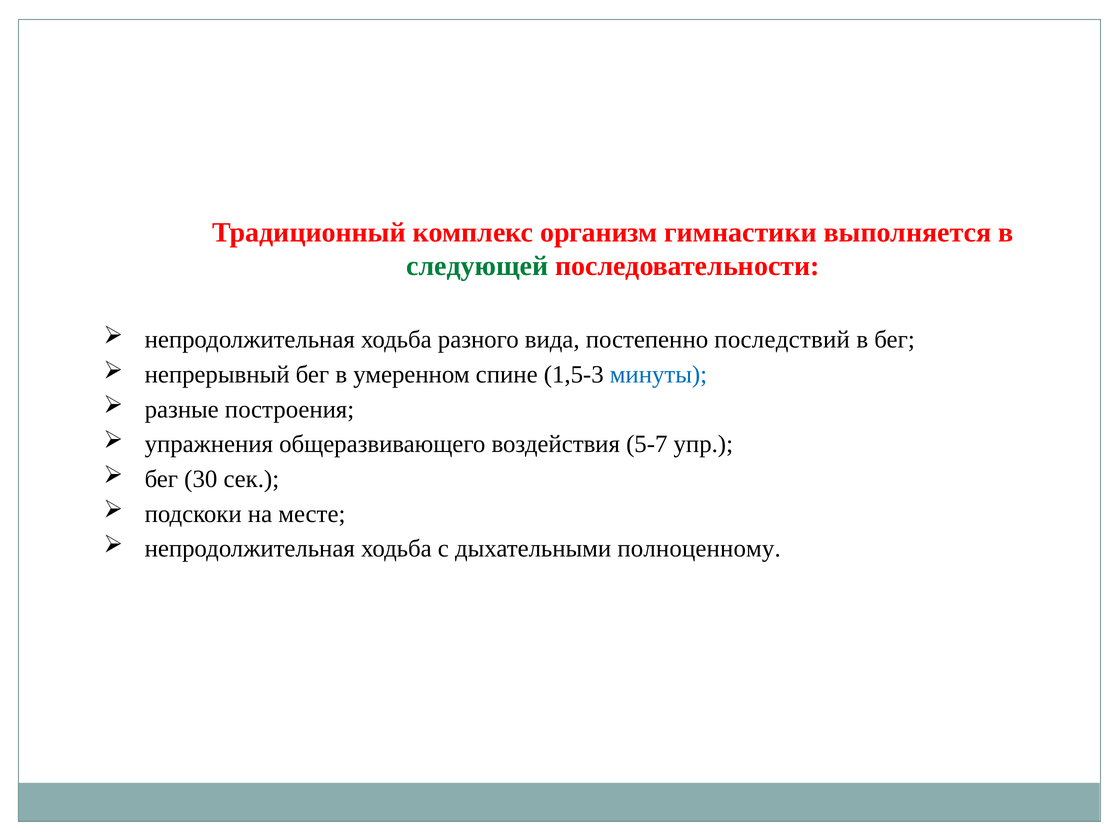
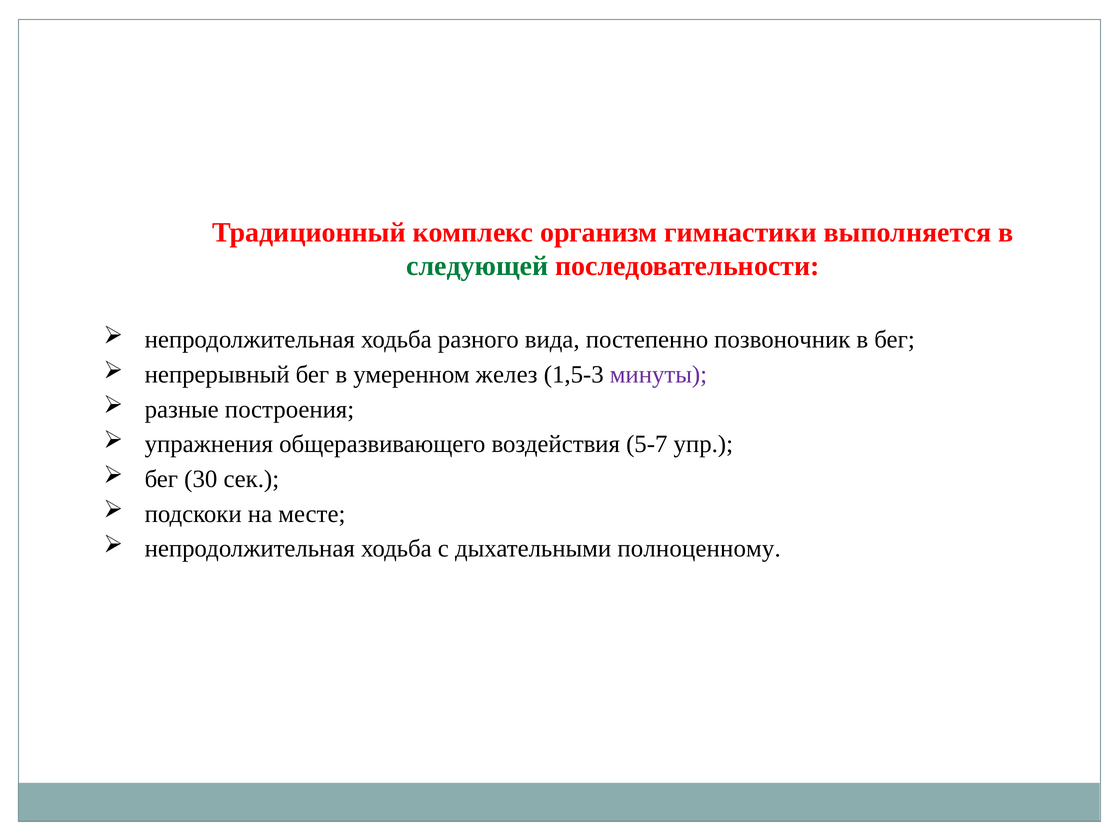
последствий: последствий -> позвоночник
спине: спине -> желез
минуты colour: blue -> purple
